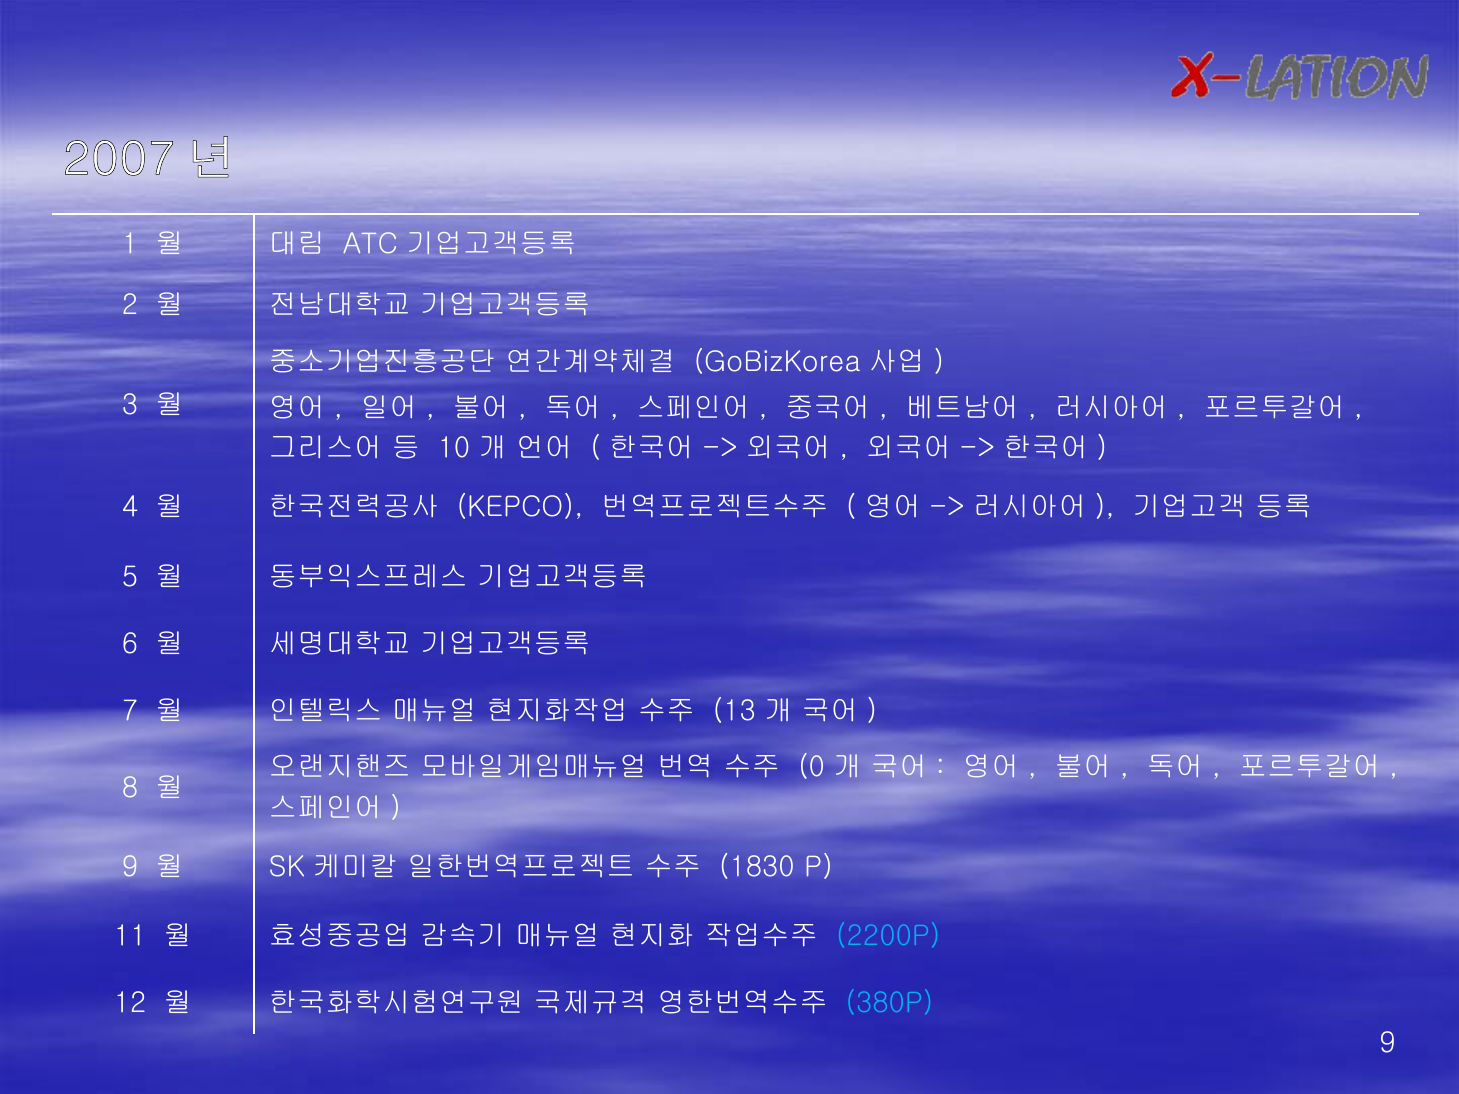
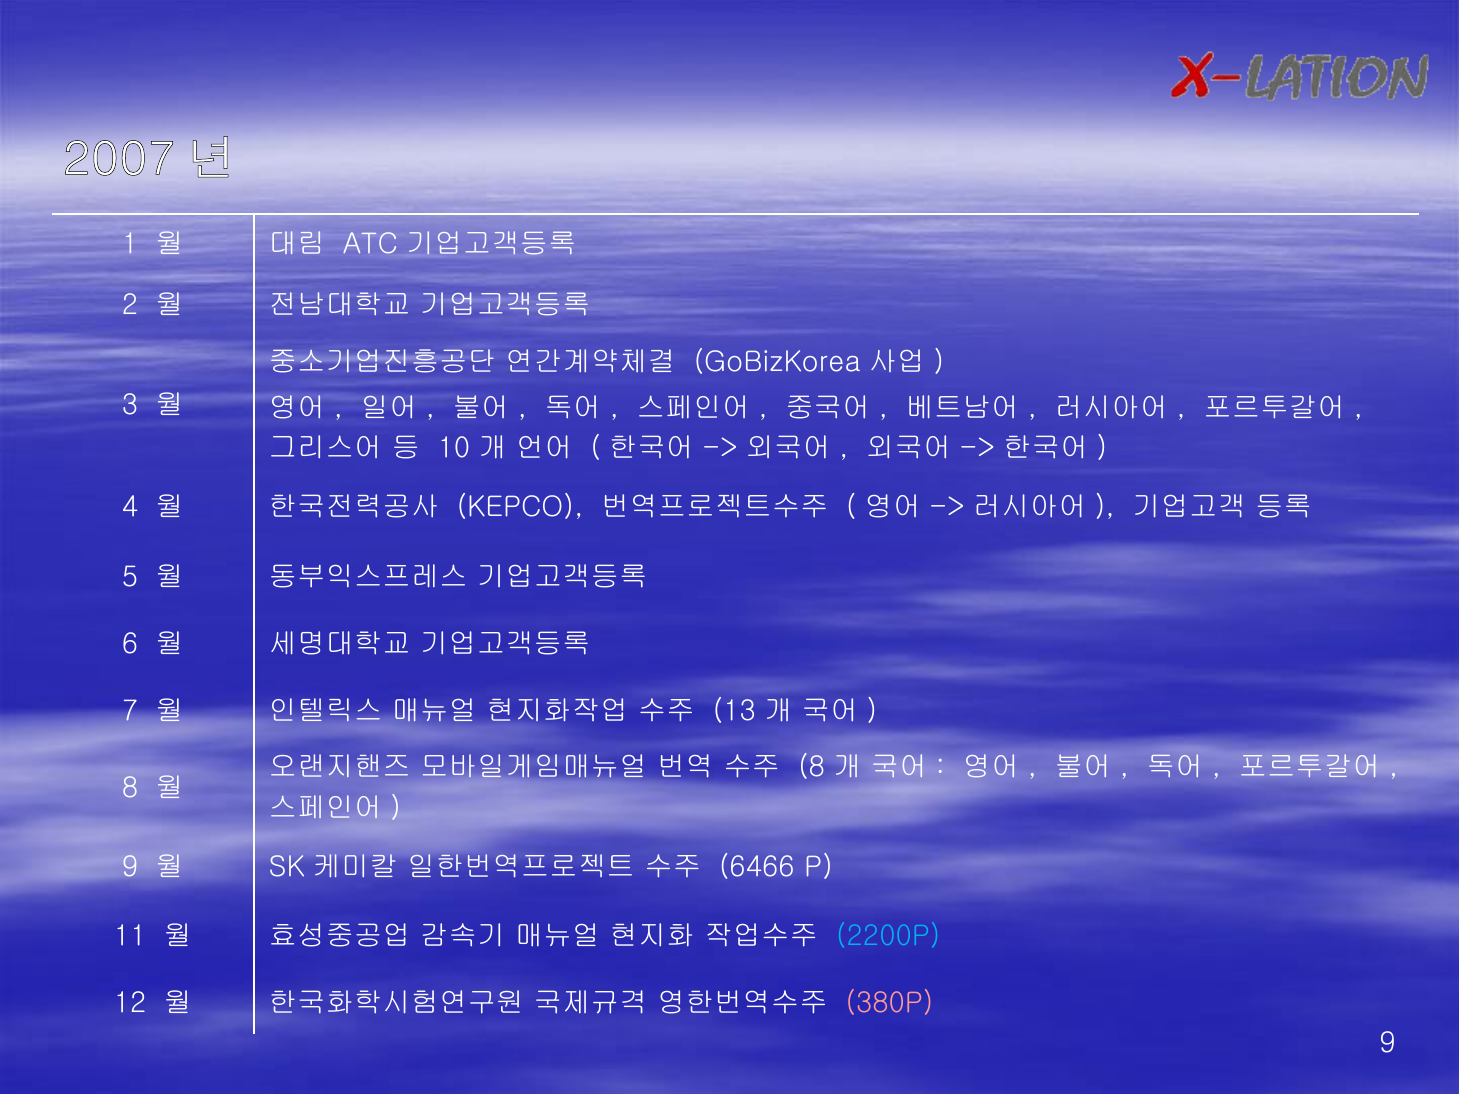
0 at (811, 768): 0 -> 8
1830: 1830 -> 6466
380P colour: light blue -> pink
